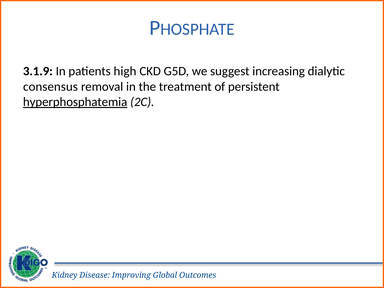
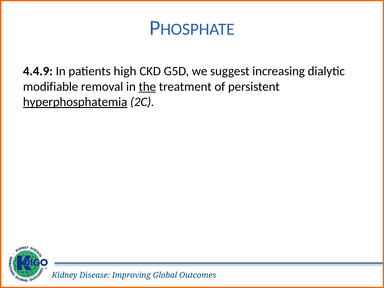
3.1.9: 3.1.9 -> 4.4.9
consensus: consensus -> modifiable
the underline: none -> present
